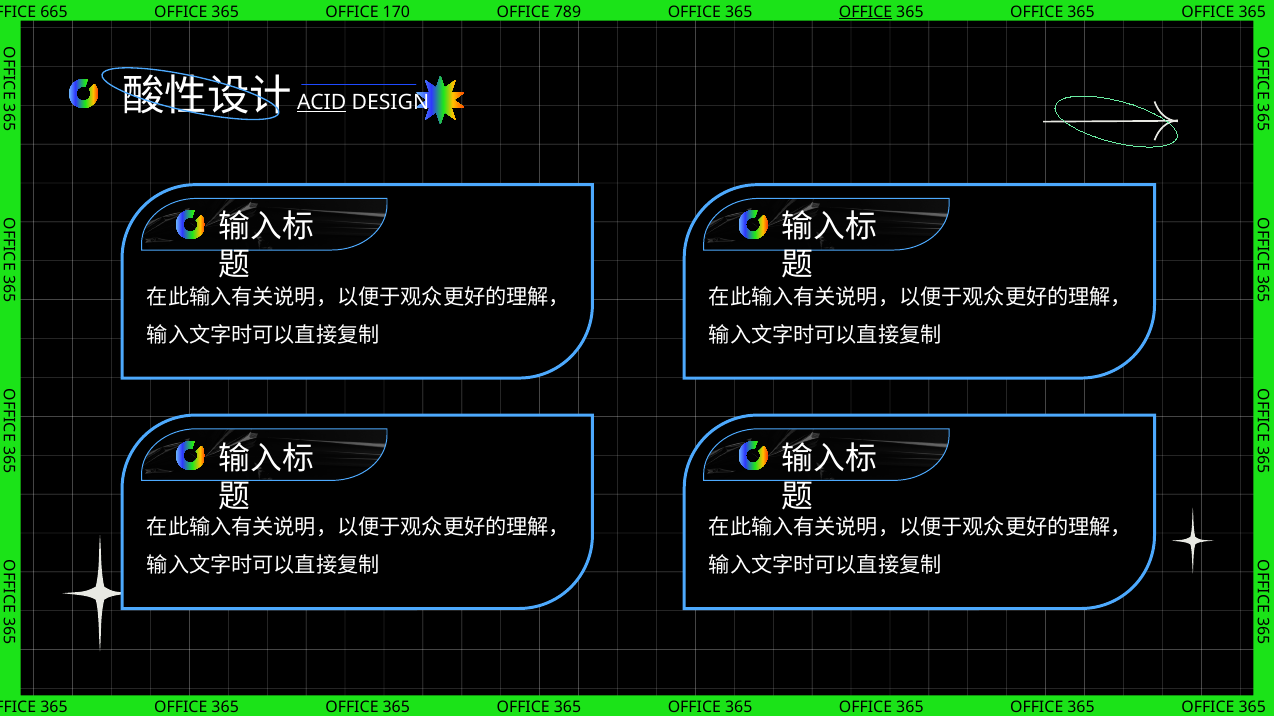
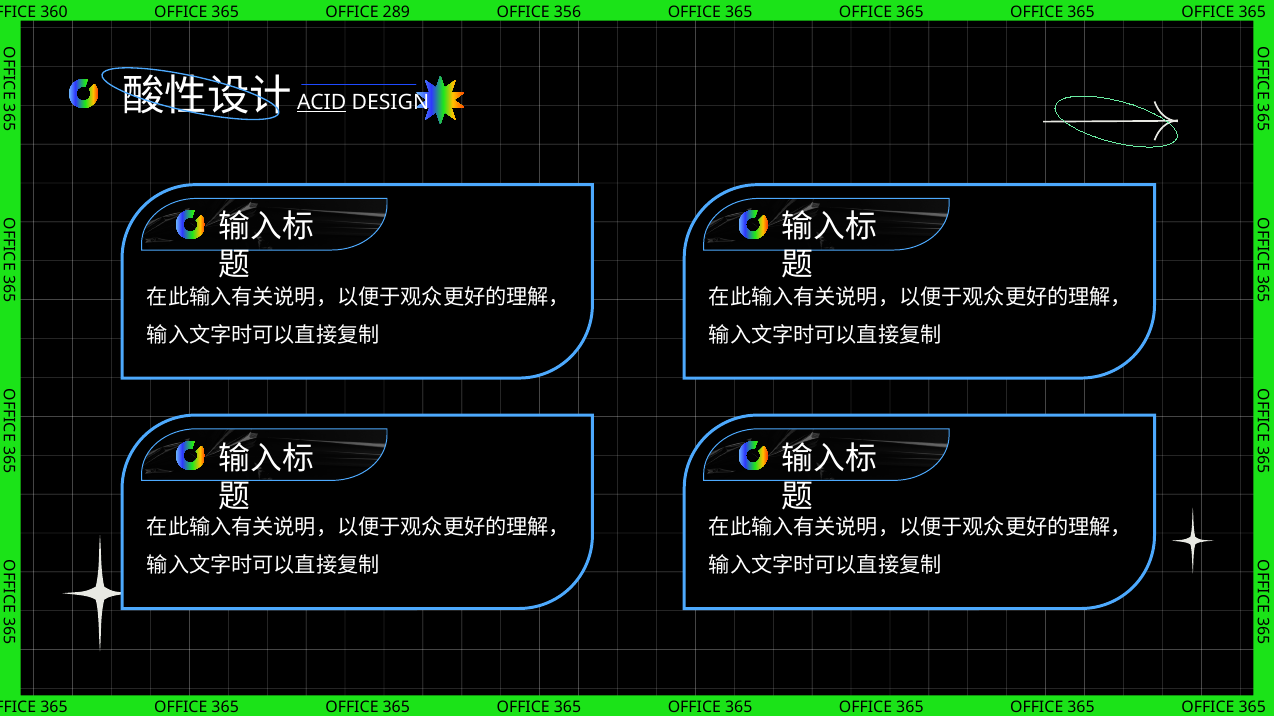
665: 665 -> 360
170: 170 -> 289
789: 789 -> 356
OFFICE at (866, 12) underline: present -> none
